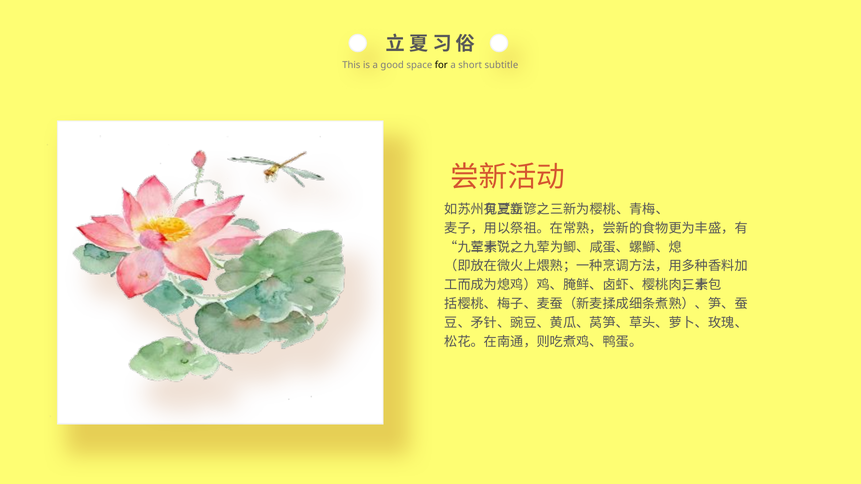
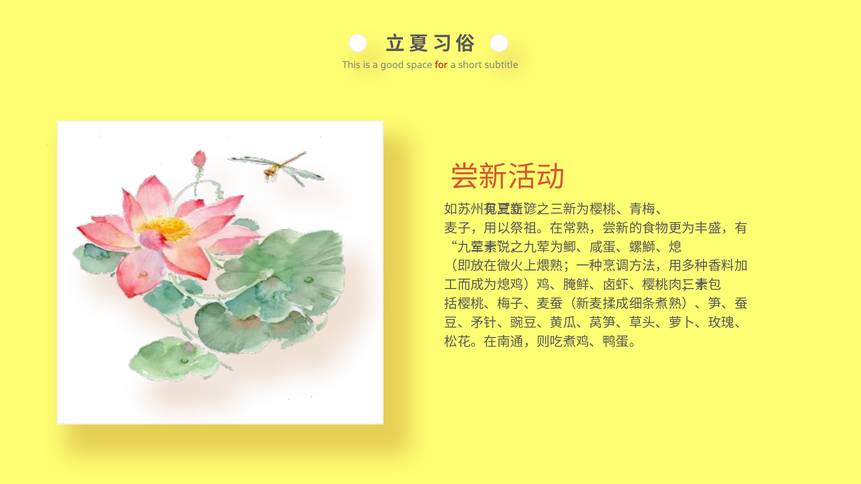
for colour: black -> red
